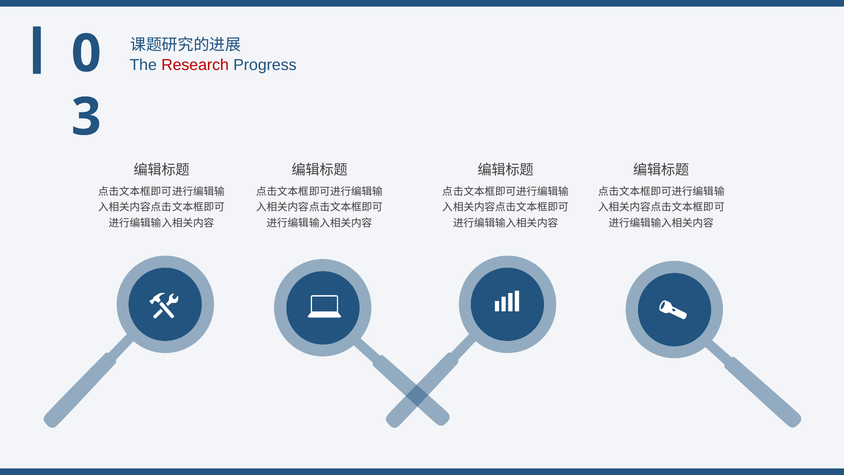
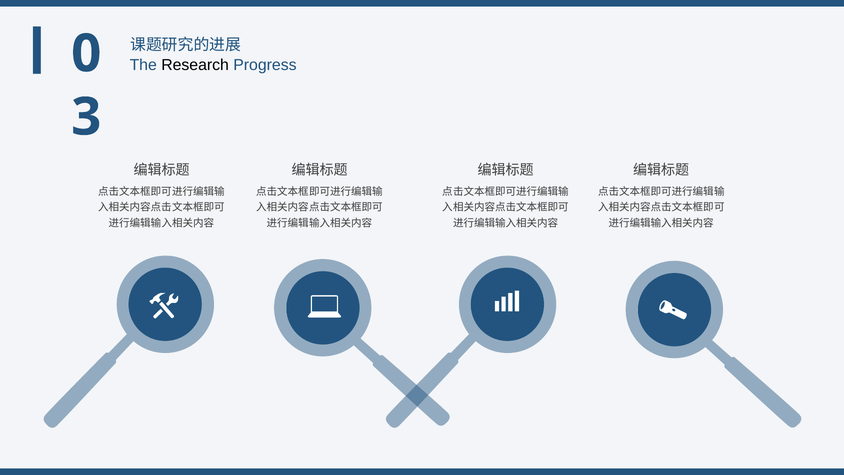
Research colour: red -> black
